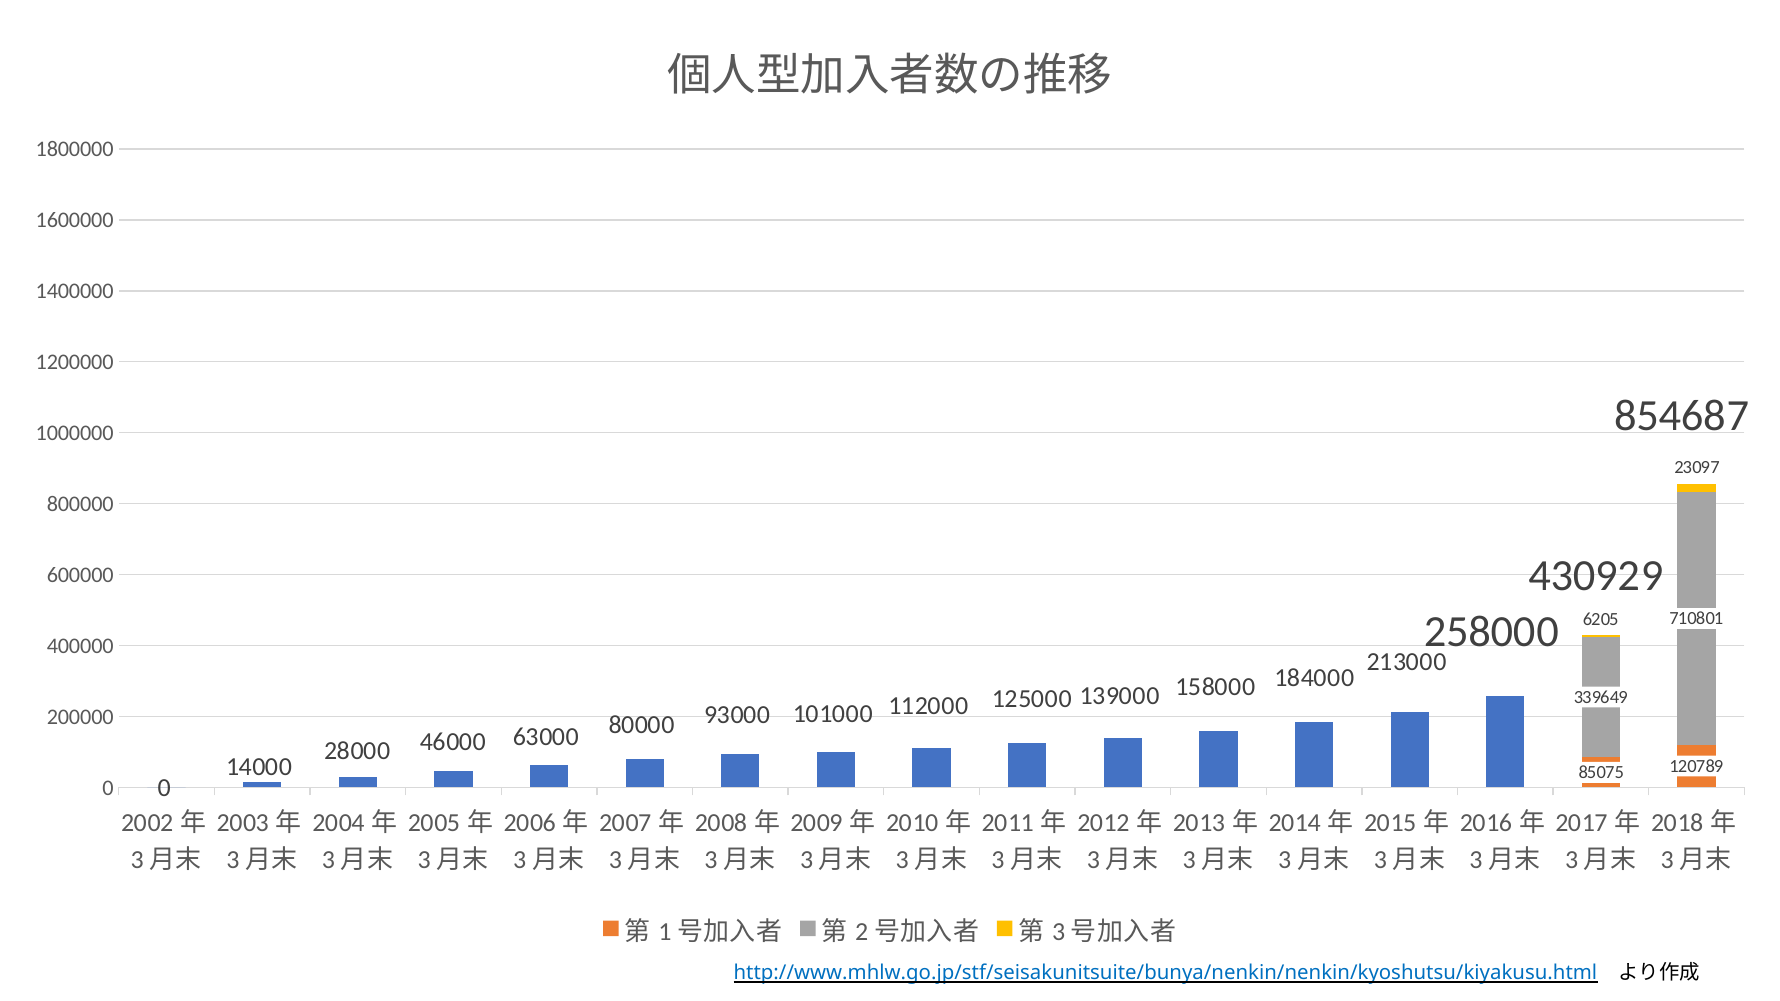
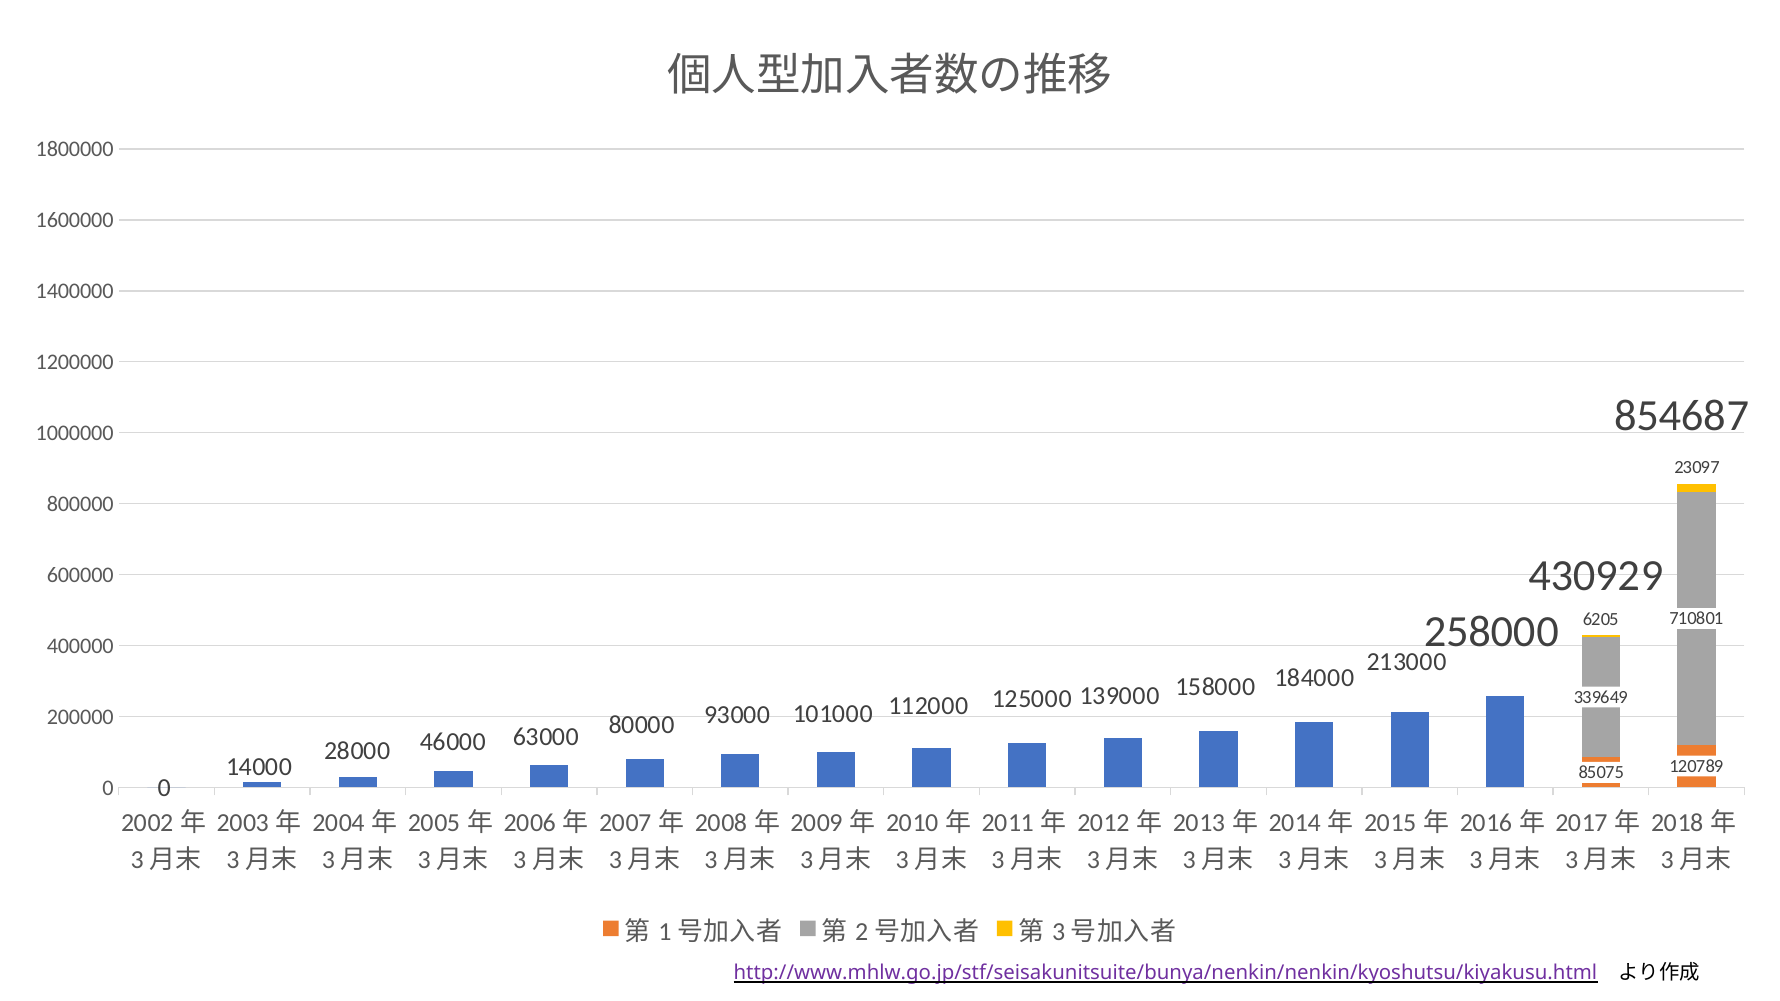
http://www.mhlw.go.jp/stf/seisakunitsuite/bunya/nenkin/nenkin/kyoshutsu/kiyakusu.html colour: blue -> purple
